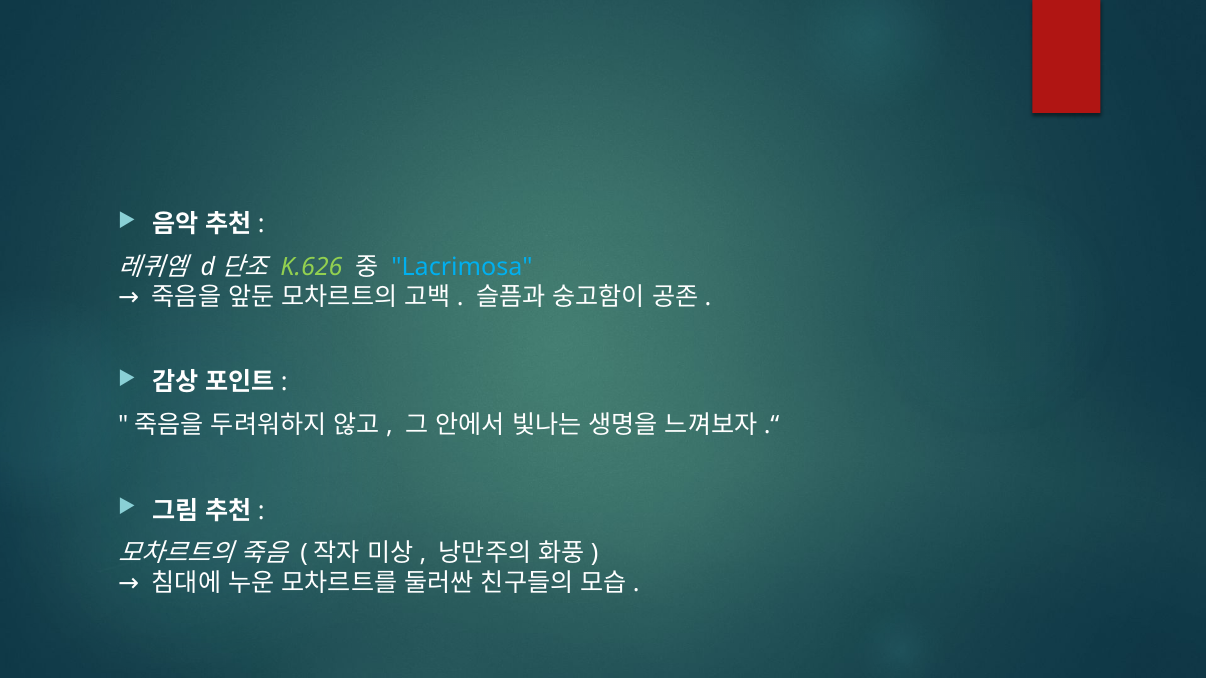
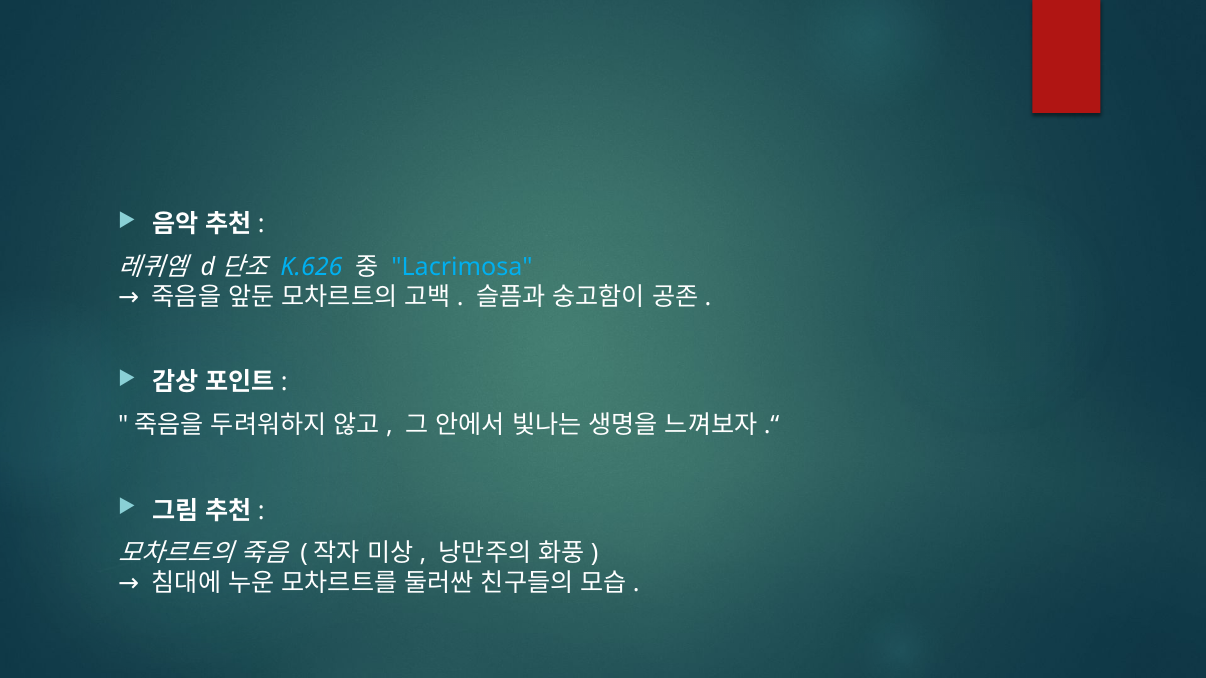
K.626 colour: light green -> light blue
